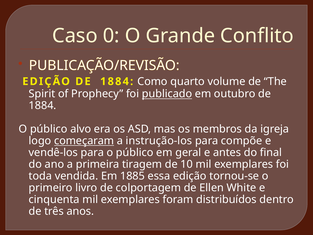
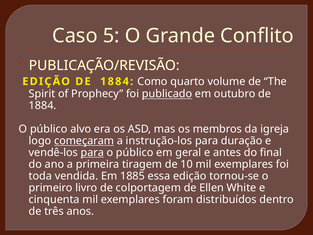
0: 0 -> 5
compõe: compõe -> duração
para at (92, 152) underline: none -> present
